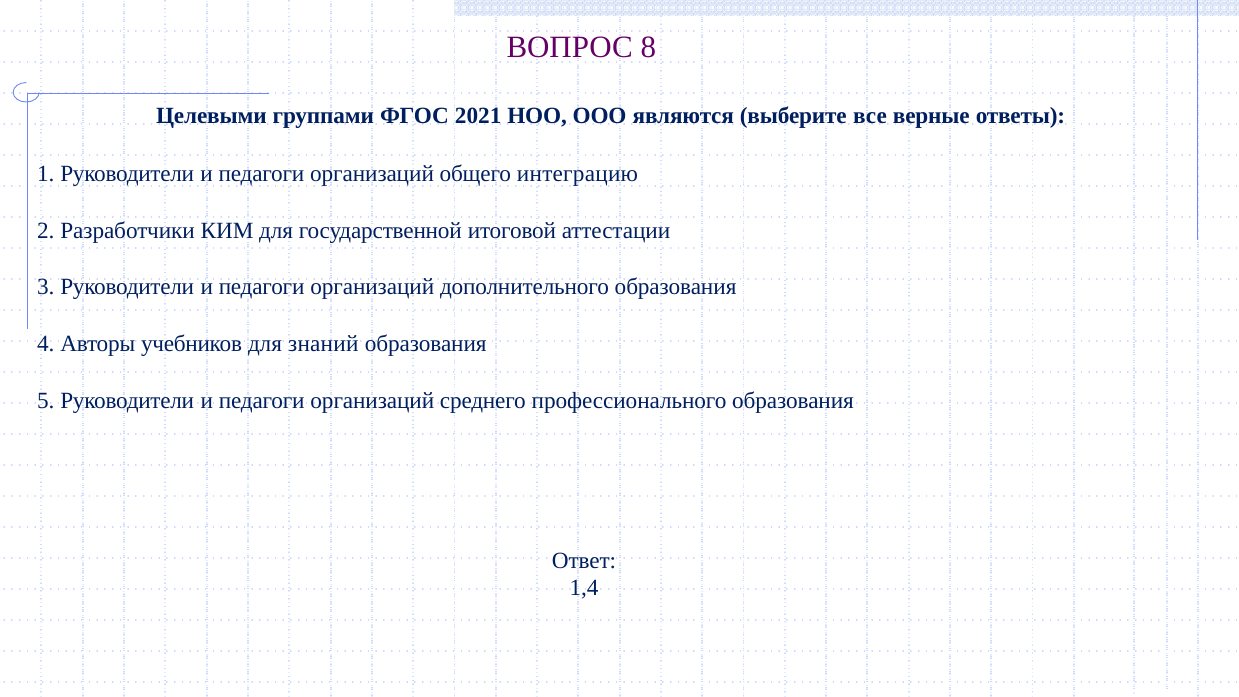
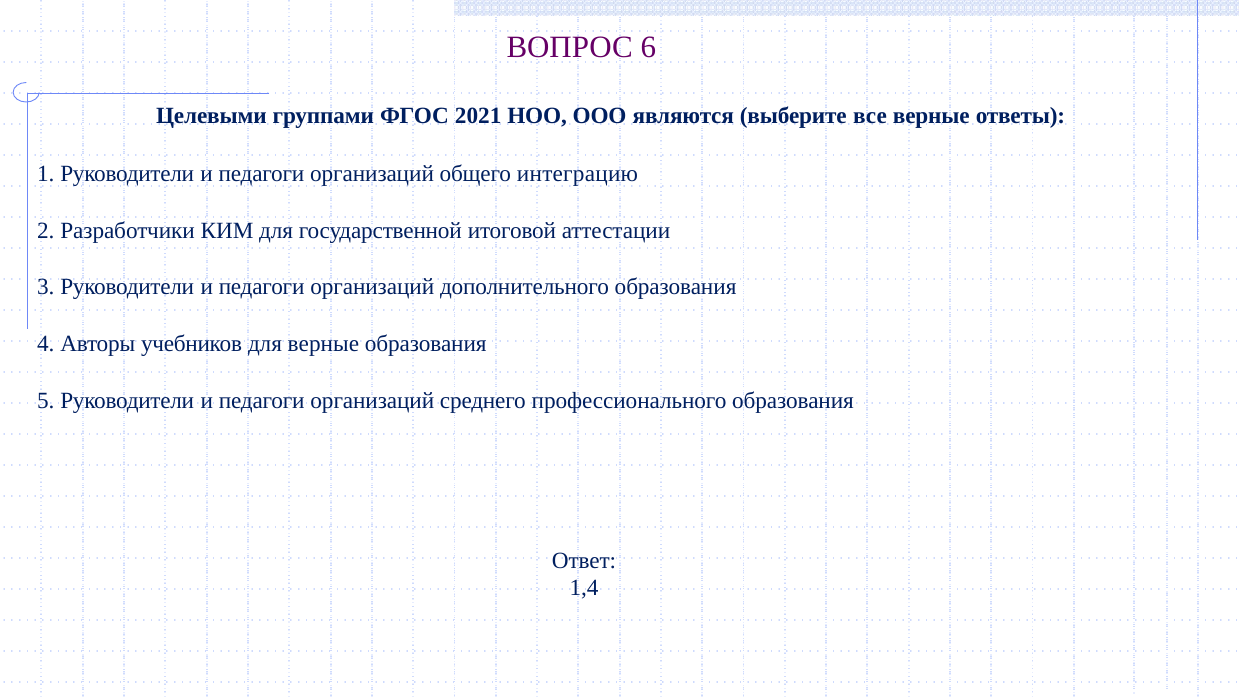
8: 8 -> 6
для знаний: знаний -> верные
